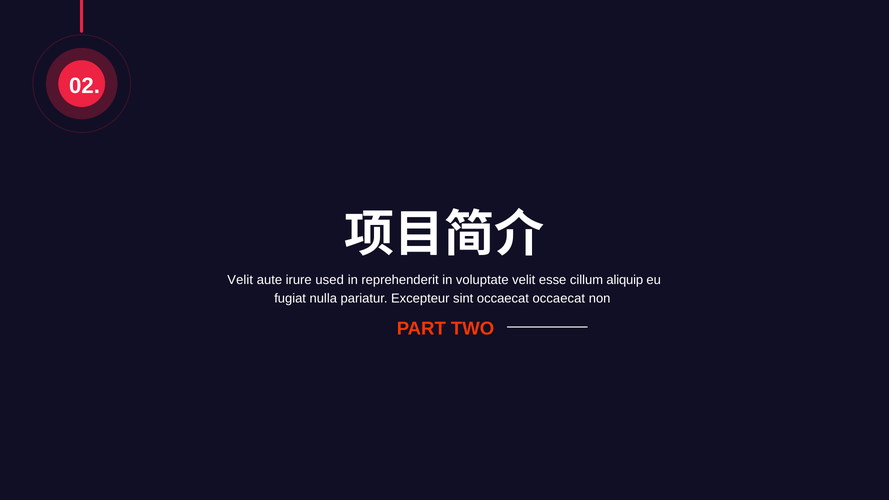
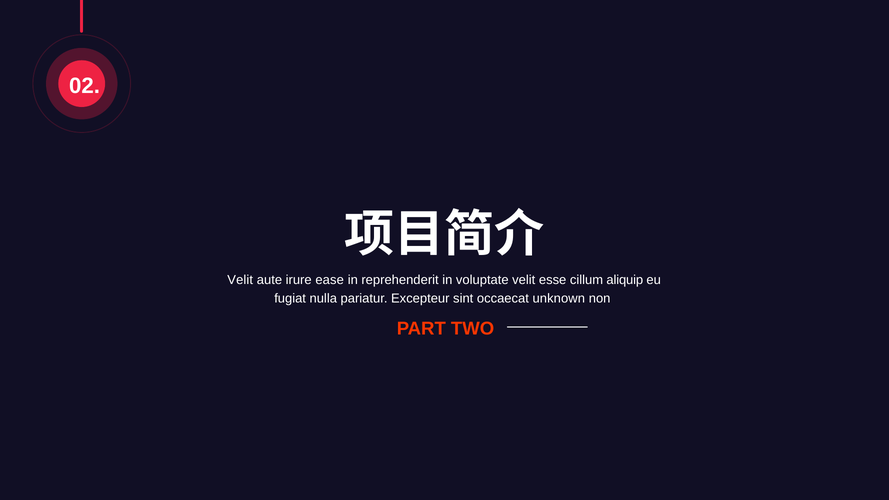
used: used -> ease
occaecat occaecat: occaecat -> unknown
